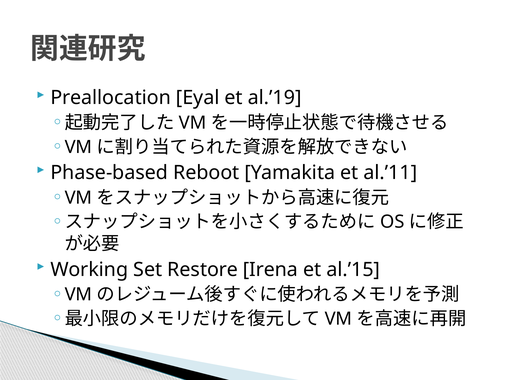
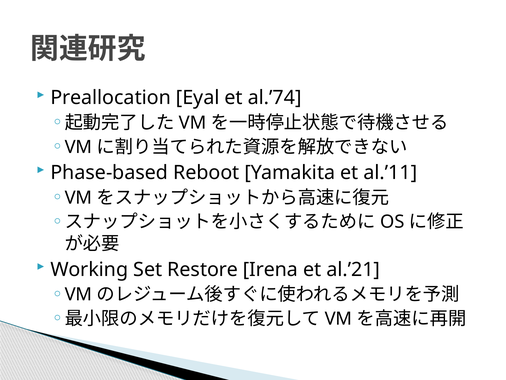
al.’19: al.’19 -> al.’74
al.’15: al.’15 -> al.’21
